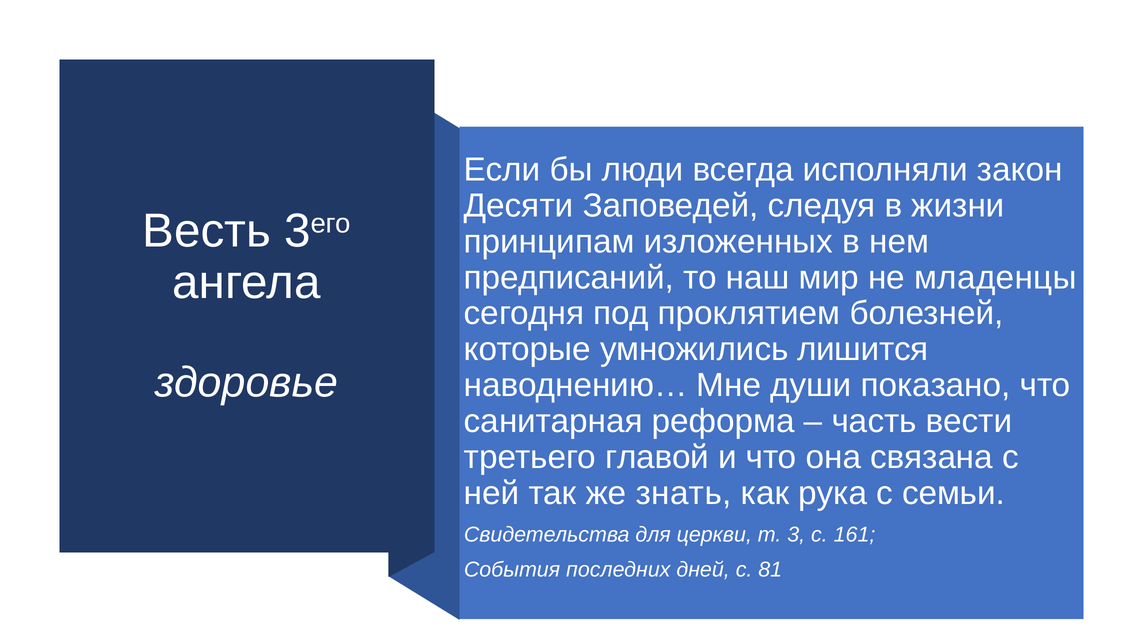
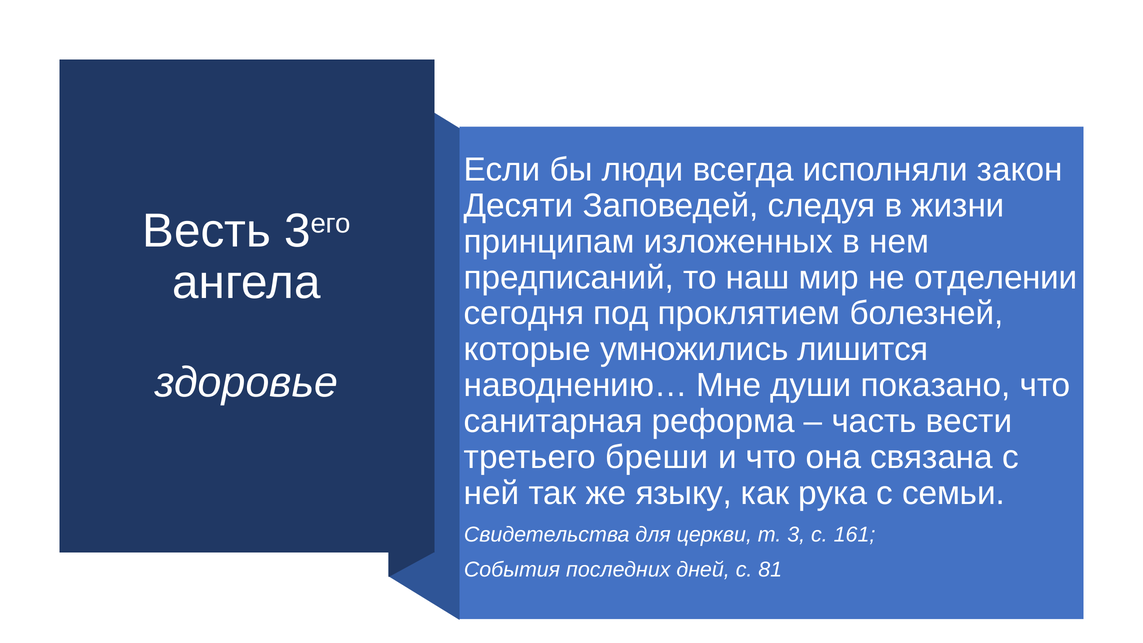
младенцы: младенцы -> отделении
главой: главой -> бреши
знать: знать -> языку
